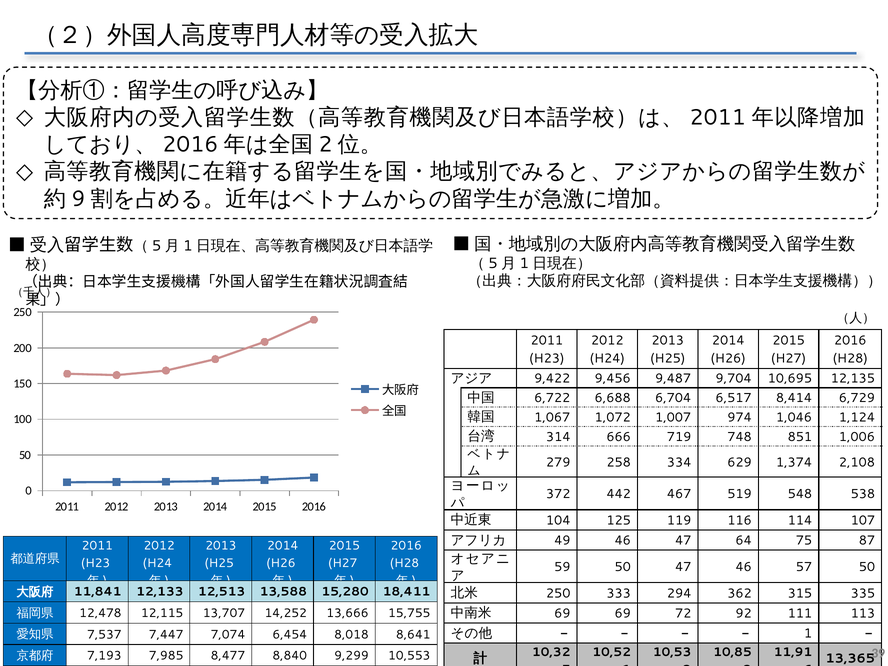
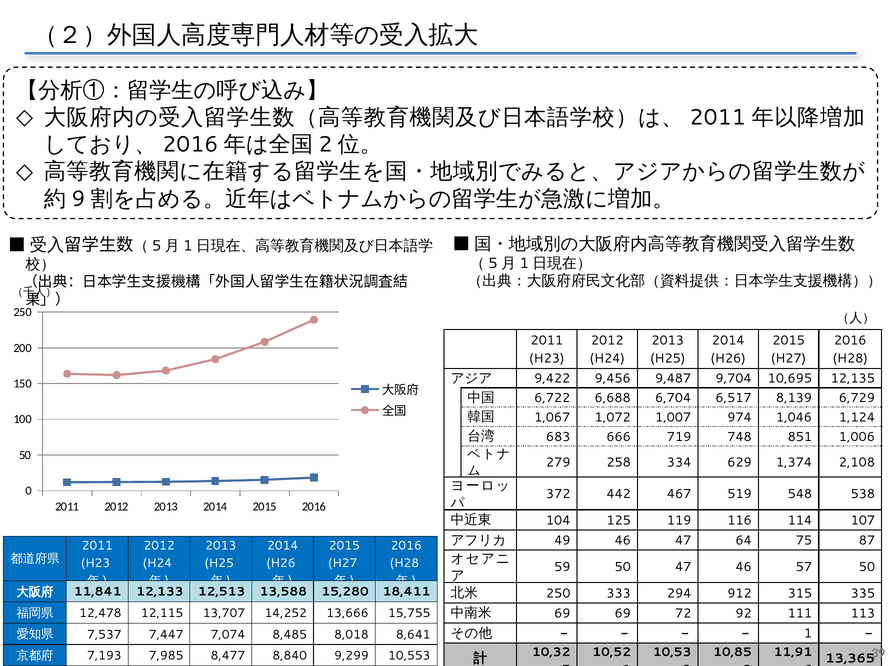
8,414: 8,414 -> 8,139
314: 314 -> 683
362: 362 -> 912
6,454: 6,454 -> 8,485
